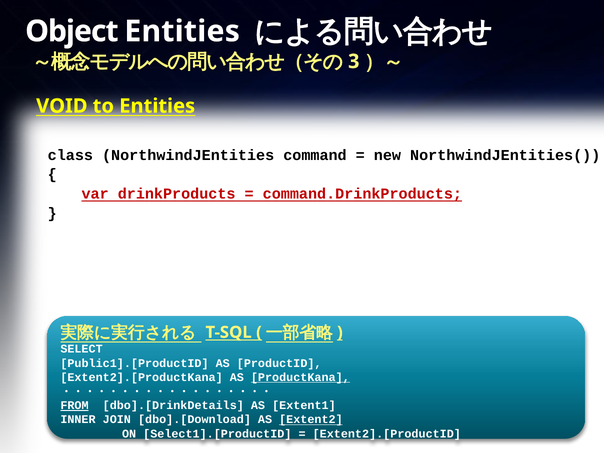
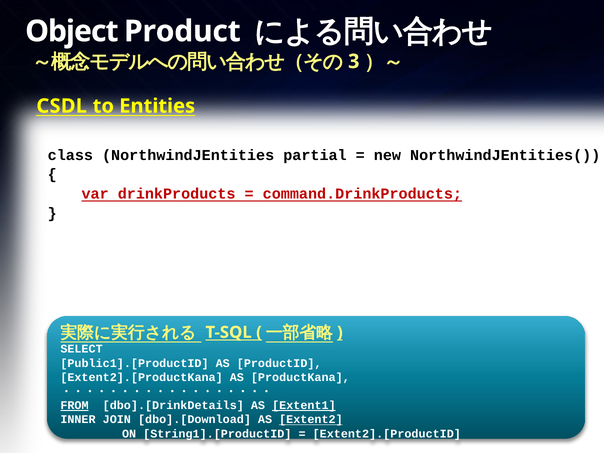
Object Entities: Entities -> Product
VOID: VOID -> CSDL
command: command -> partial
ProductKana underline: present -> none
Extent1 underline: none -> present
Select1].[ProductID: Select1].[ProductID -> String1].[ProductID
